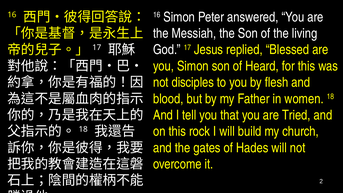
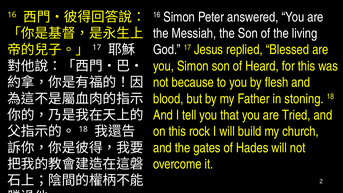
disciples: disciples -> because
women: women -> stoning
